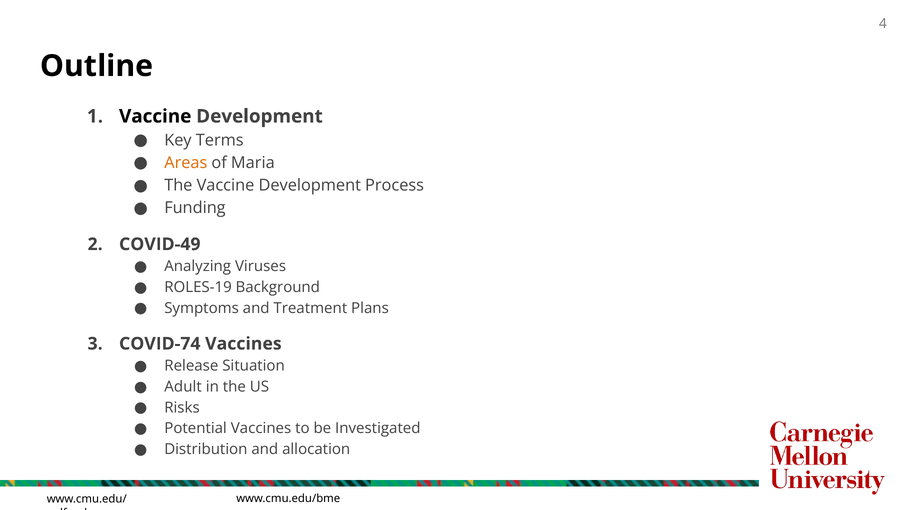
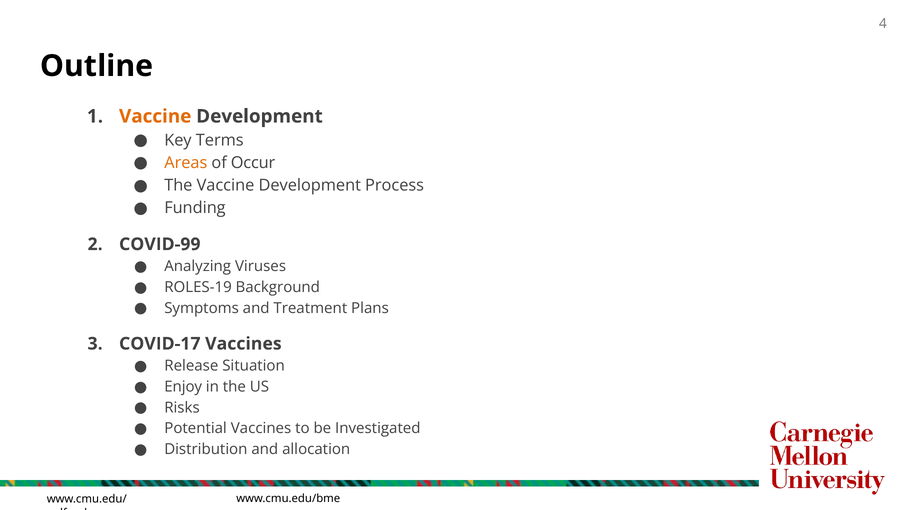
Vaccine at (155, 116) colour: black -> orange
Maria: Maria -> Occur
COVID-49: COVID-49 -> COVID-99
COVID-74: COVID-74 -> COVID-17
Adult: Adult -> Enjoy
